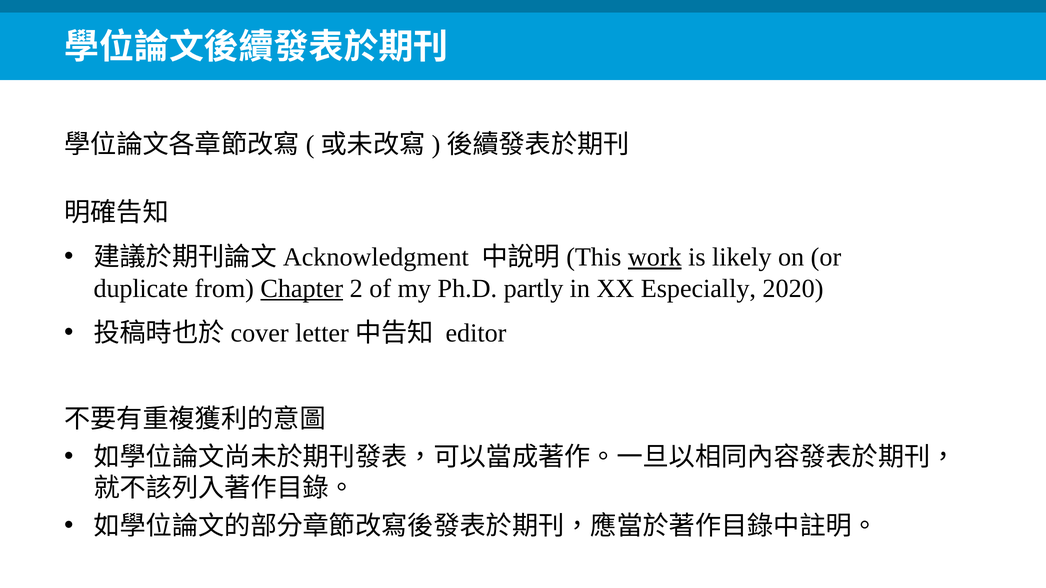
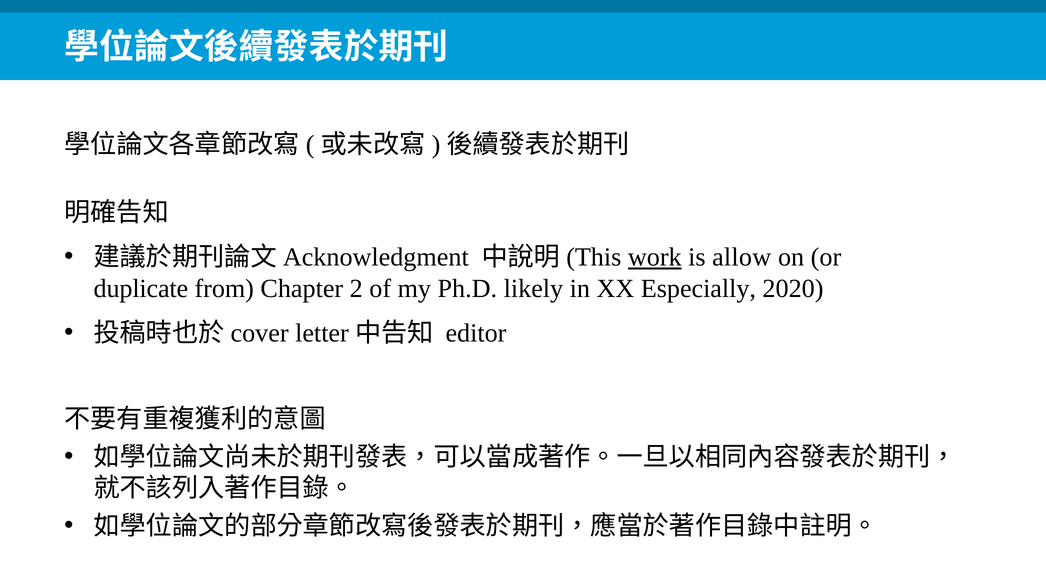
likely: likely -> allow
Chapter underline: present -> none
partly: partly -> likely
